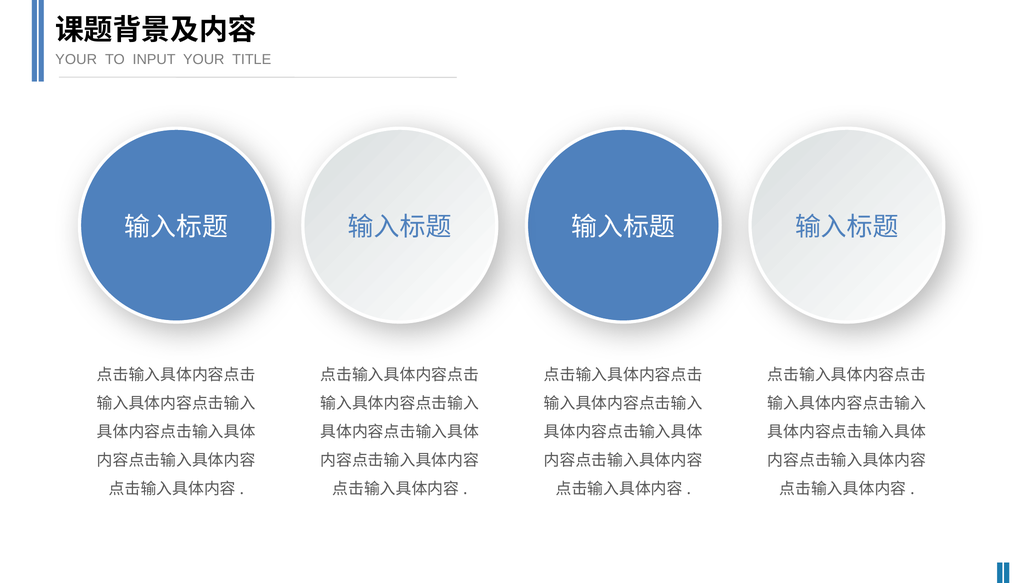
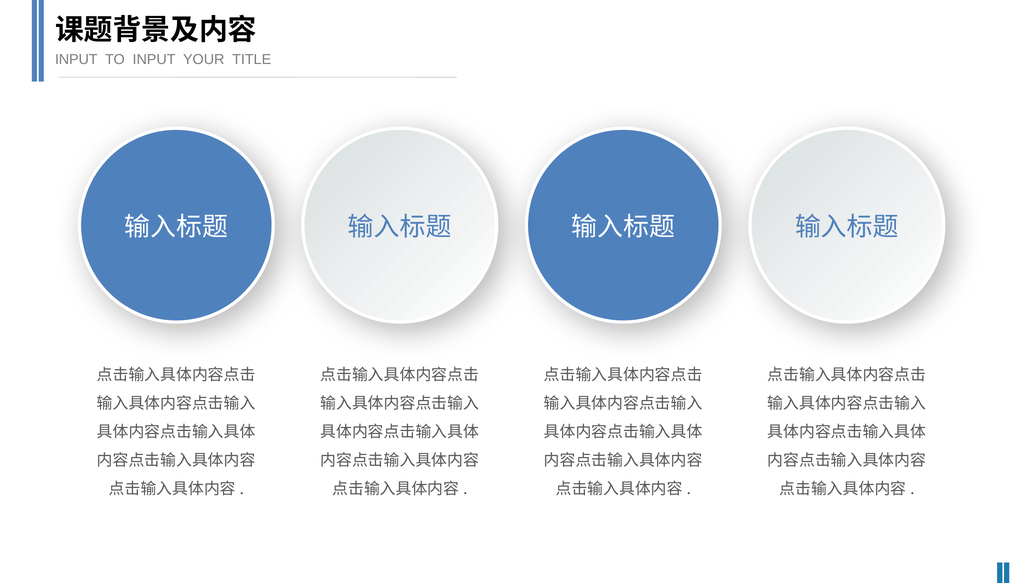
YOUR at (76, 59): YOUR -> INPUT
